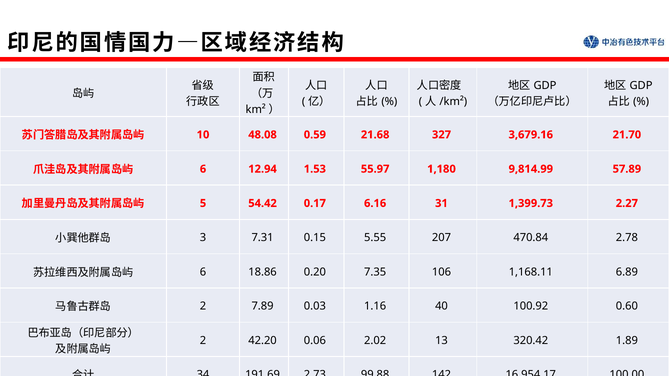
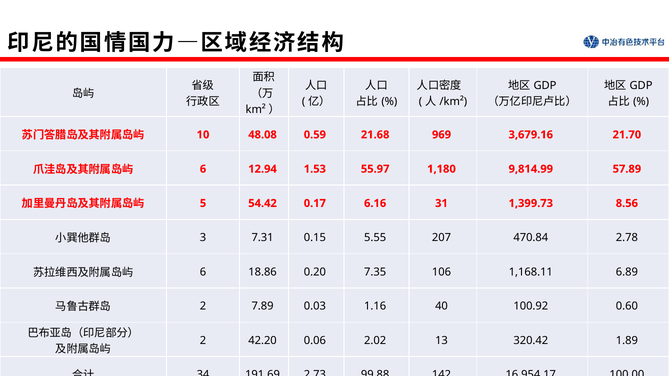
327: 327 -> 969
2.27: 2.27 -> 8.56
